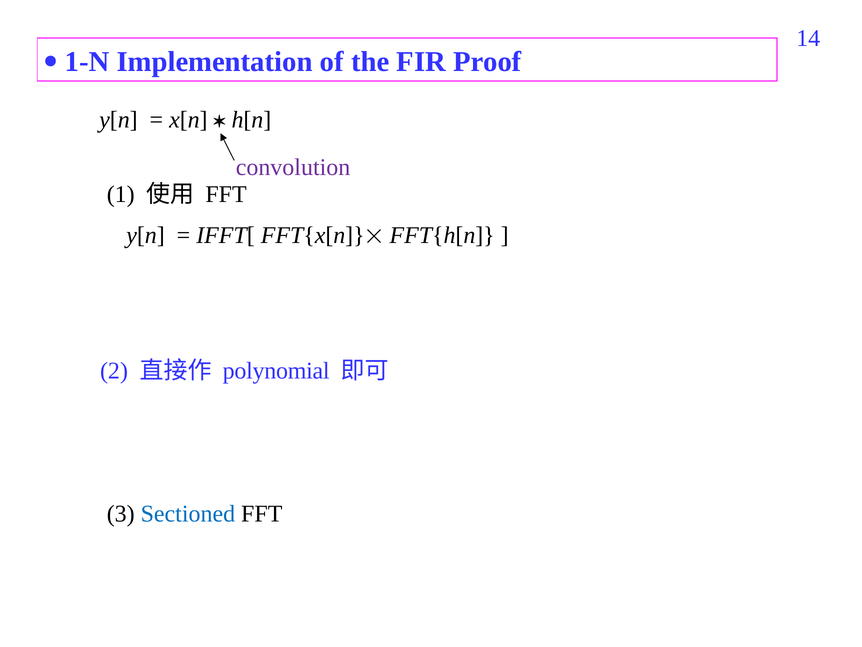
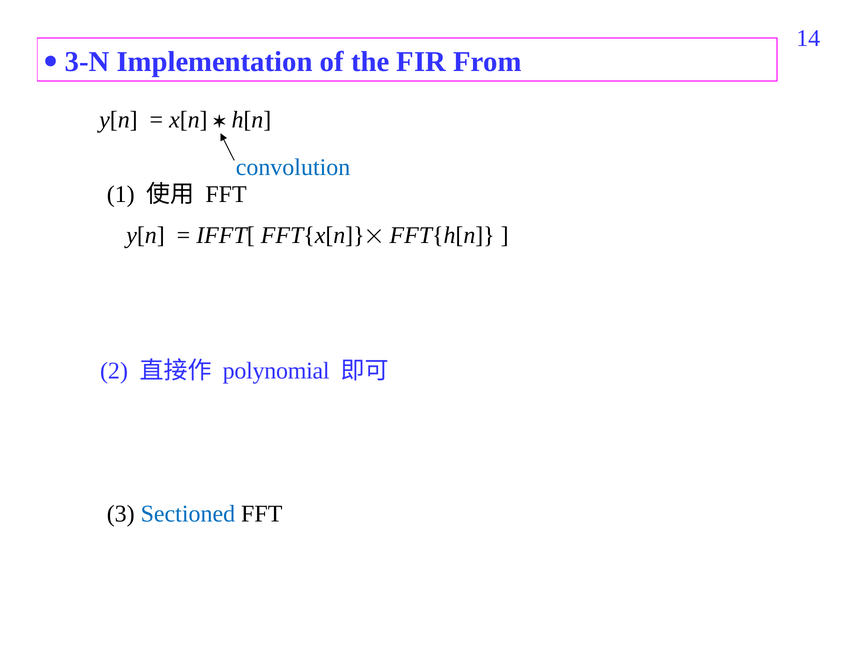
1-N: 1-N -> 3-N
Proof: Proof -> From
convolution colour: purple -> blue
